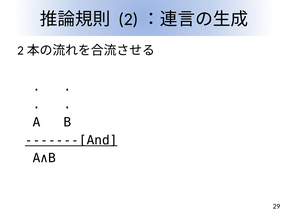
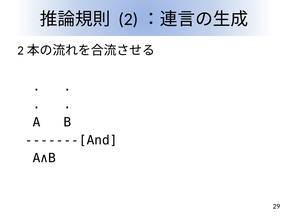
-------[And underline: present -> none
